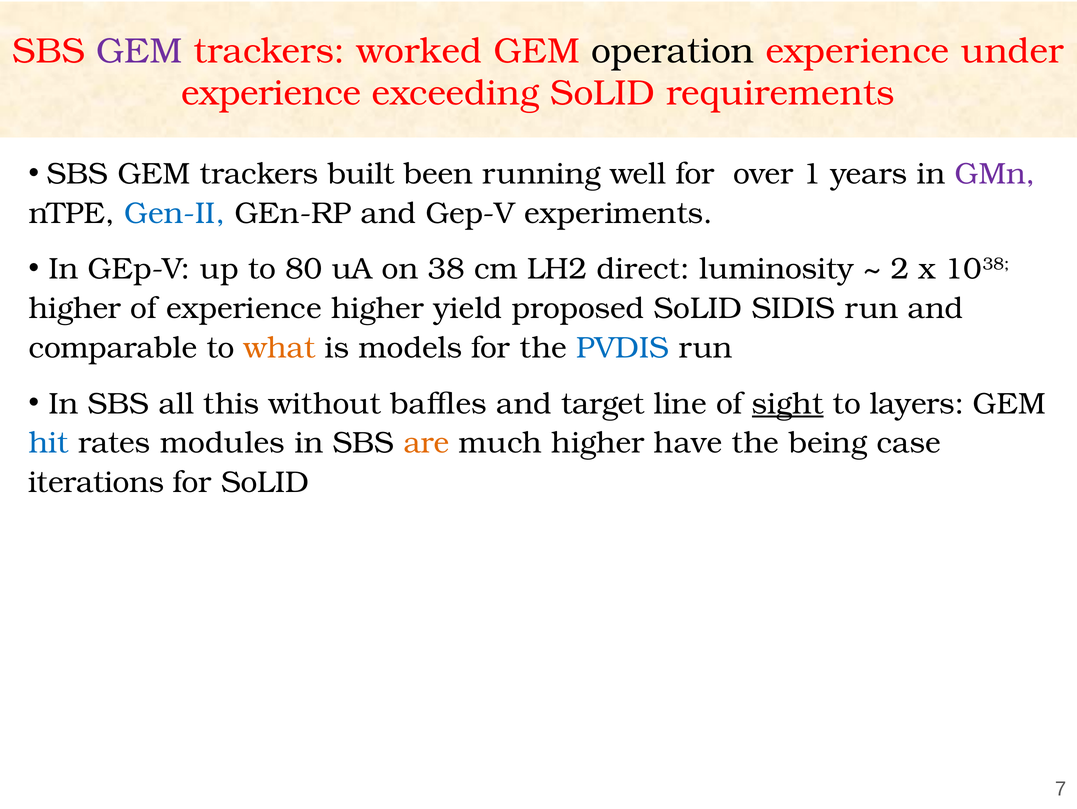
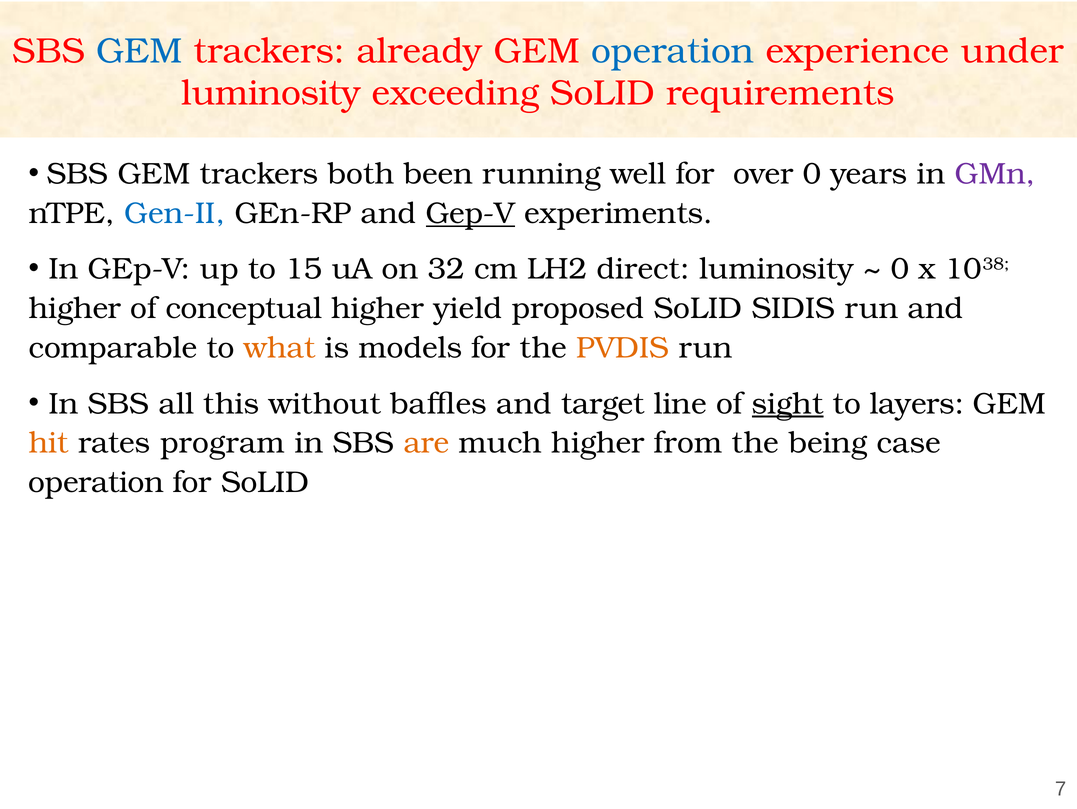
GEM at (139, 51) colour: purple -> blue
worked: worked -> already
operation at (673, 51) colour: black -> blue
experience at (271, 93): experience -> luminosity
built: built -> both
over 1: 1 -> 0
Gep-V at (471, 213) underline: none -> present
80: 80 -> 15
38: 38 -> 32
2 at (900, 269): 2 -> 0
of experience: experience -> conceptual
PVDIS colour: blue -> orange
hit colour: blue -> orange
modules: modules -> program
have: have -> from
iterations at (96, 482): iterations -> operation
